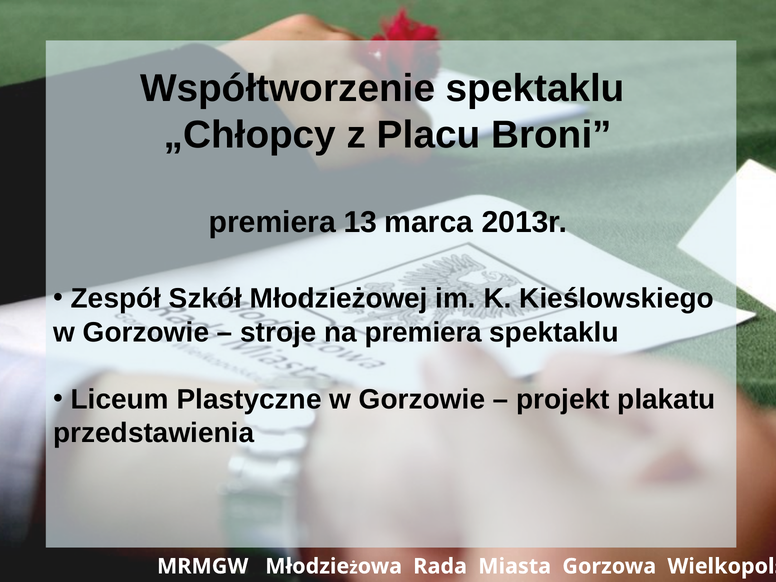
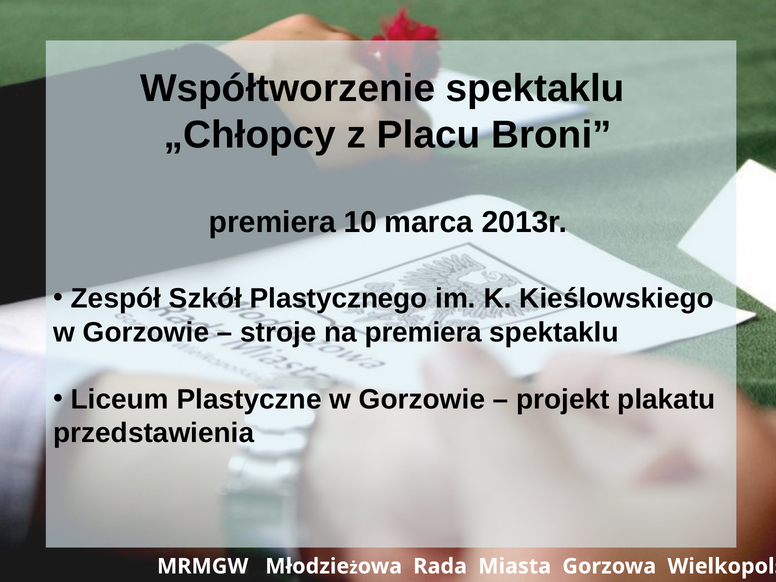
13: 13 -> 10
Młodzieżowej: Młodzieżowej -> Plastycznego
